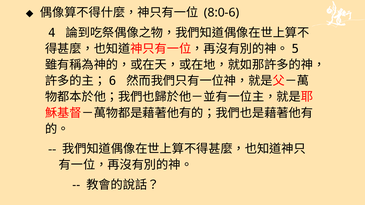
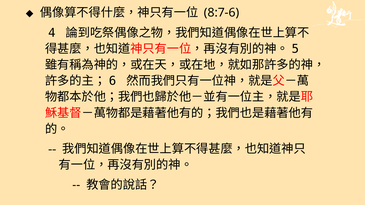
8:0-6: 8:0-6 -> 8:7-6
